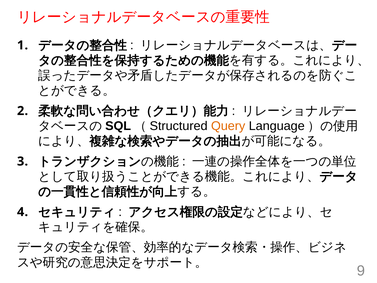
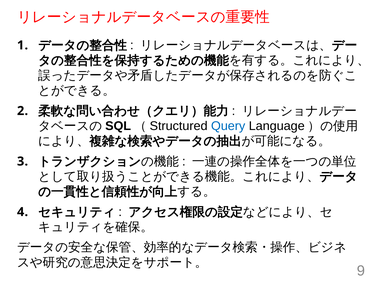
Query colour: orange -> blue
